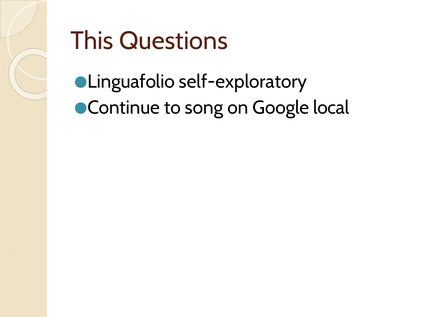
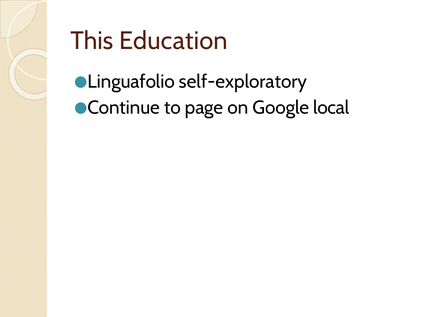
Questions: Questions -> Education
song: song -> page
